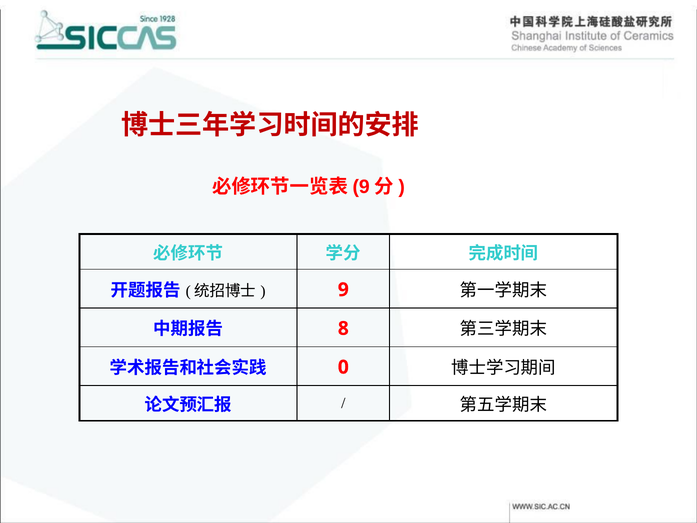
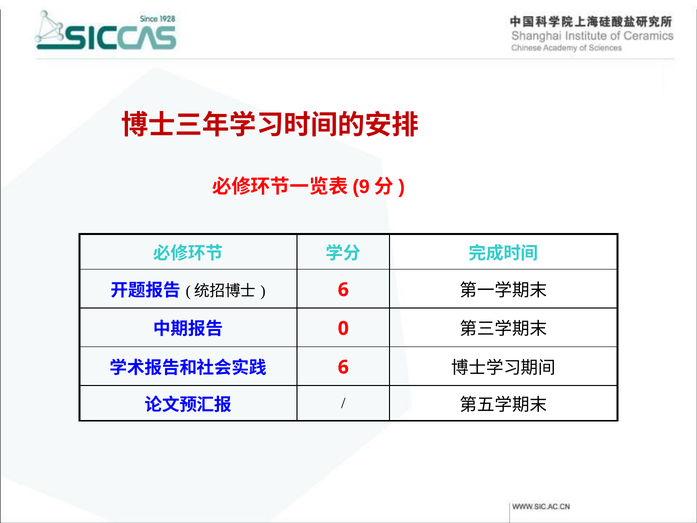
9 at (343, 290): 9 -> 6
8: 8 -> 0
0 at (343, 367): 0 -> 6
